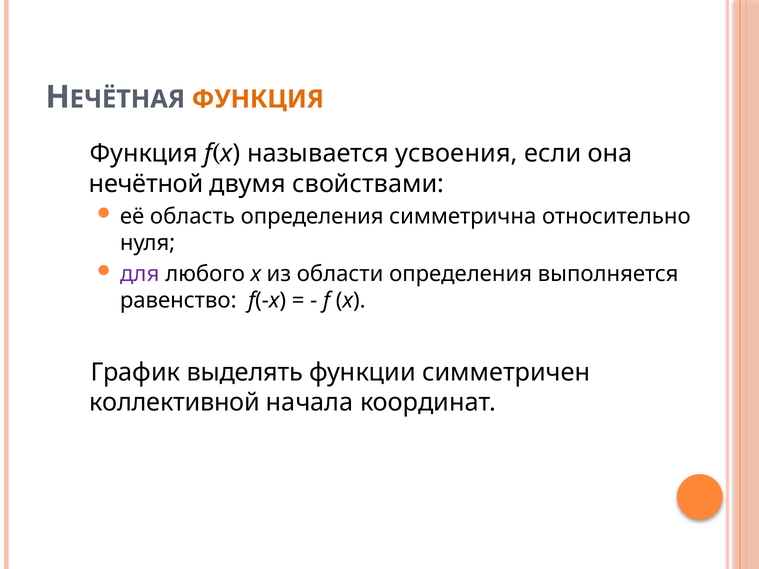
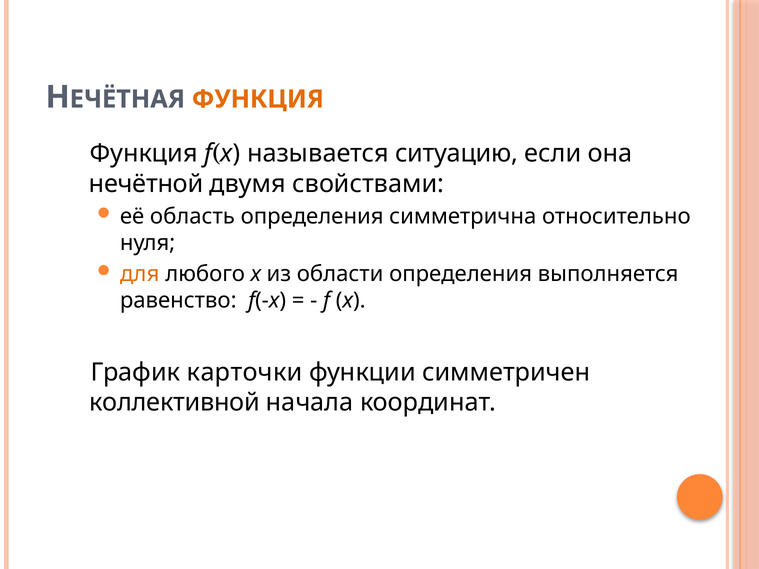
усвоения: усвоения -> ситуацию
для colour: purple -> orange
выделять: выделять -> карточки
